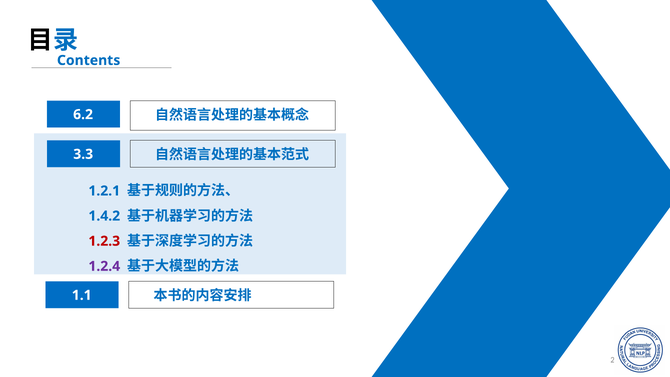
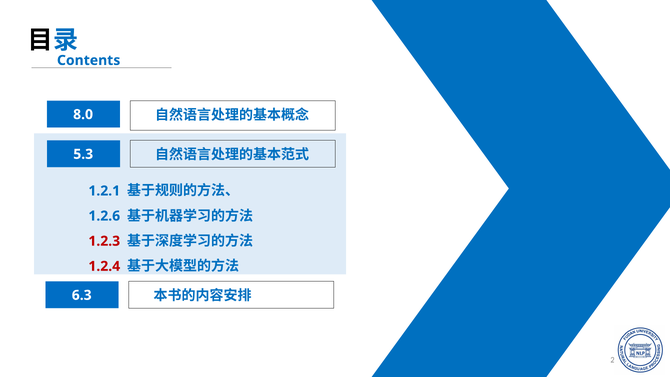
6.2: 6.2 -> 8.0
3.3: 3.3 -> 5.3
1.4.2: 1.4.2 -> 1.2.6
1.2.4 colour: purple -> red
1.1: 1.1 -> 6.3
